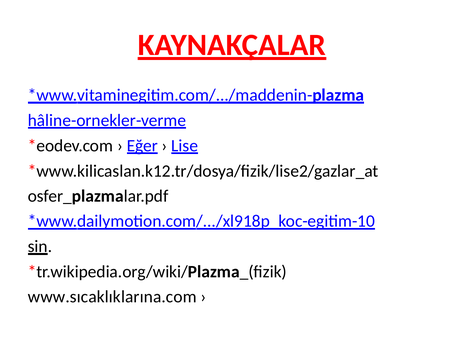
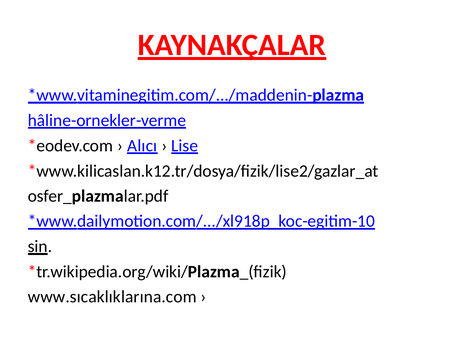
Eğer: Eğer -> Alıcı
